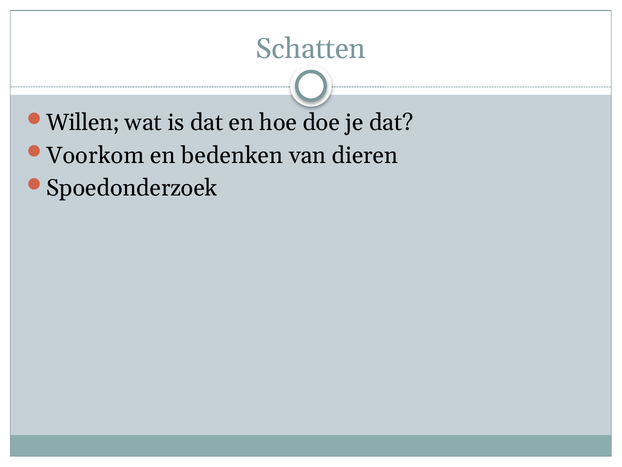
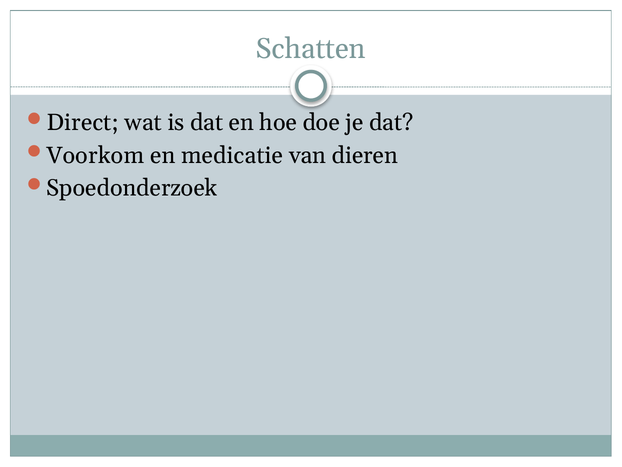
Willen: Willen -> Direct
bedenken: bedenken -> medicatie
